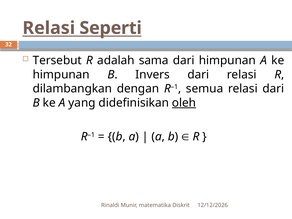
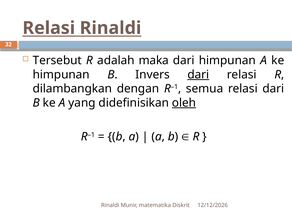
Relasi Seperti: Seperti -> Rinaldi
sama: sama -> maka
dari at (198, 75) underline: none -> present
